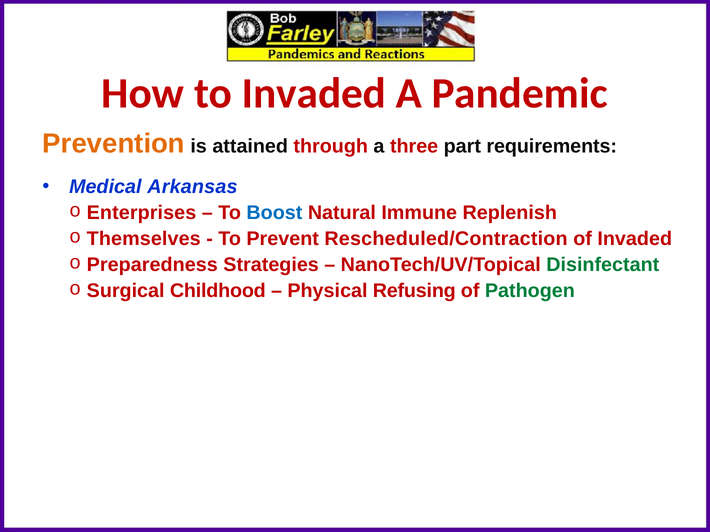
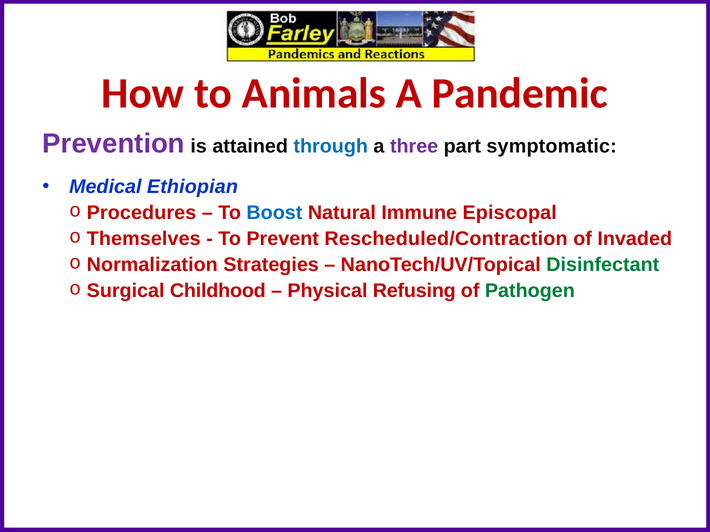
to Invaded: Invaded -> Animals
Prevention colour: orange -> purple
through colour: red -> blue
three colour: red -> purple
requirements: requirements -> symptomatic
Arkansas: Arkansas -> Ethiopian
Enterprises: Enterprises -> Procedures
Replenish: Replenish -> Episcopal
Preparedness: Preparedness -> Normalization
